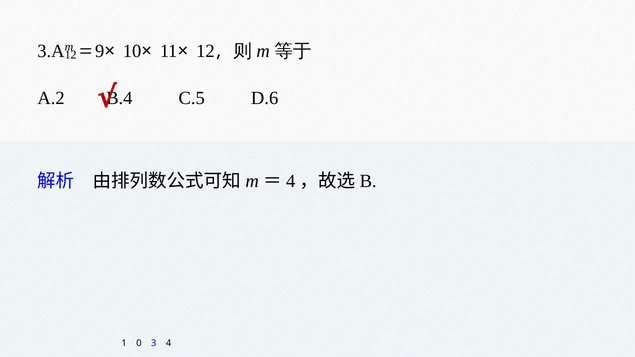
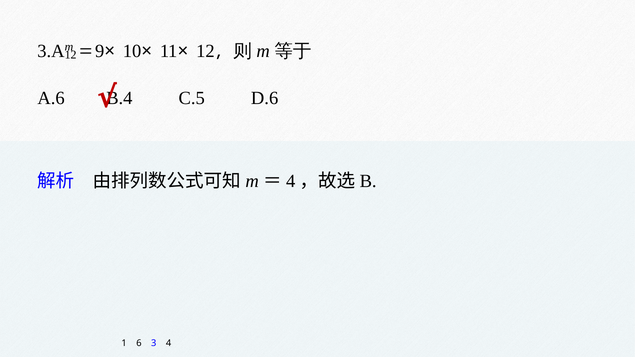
A.2: A.2 -> A.6
0: 0 -> 6
